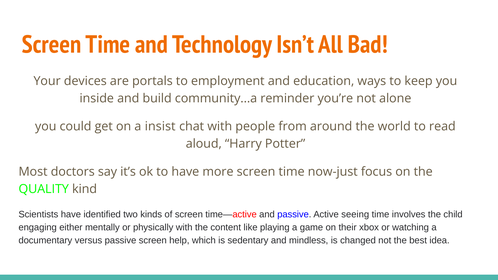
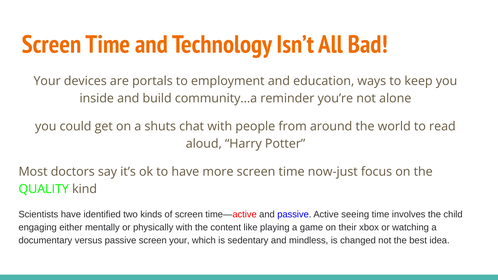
insist: insist -> shuts
screen help: help -> your
